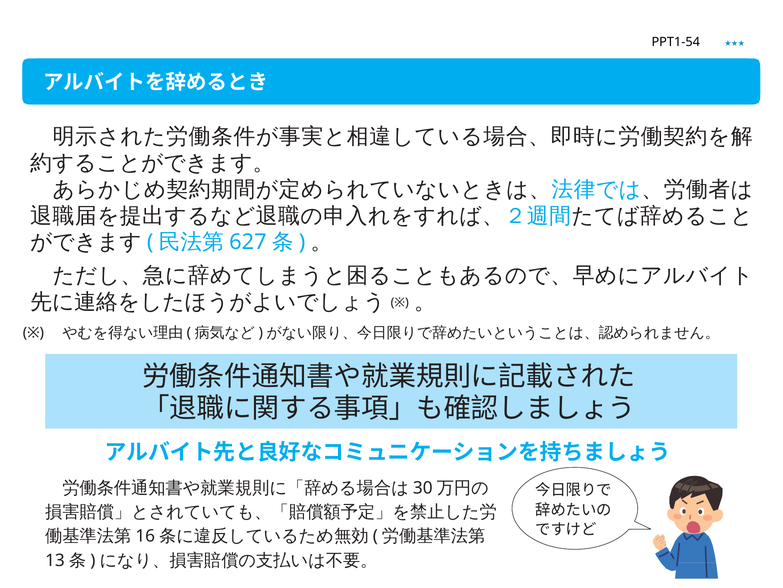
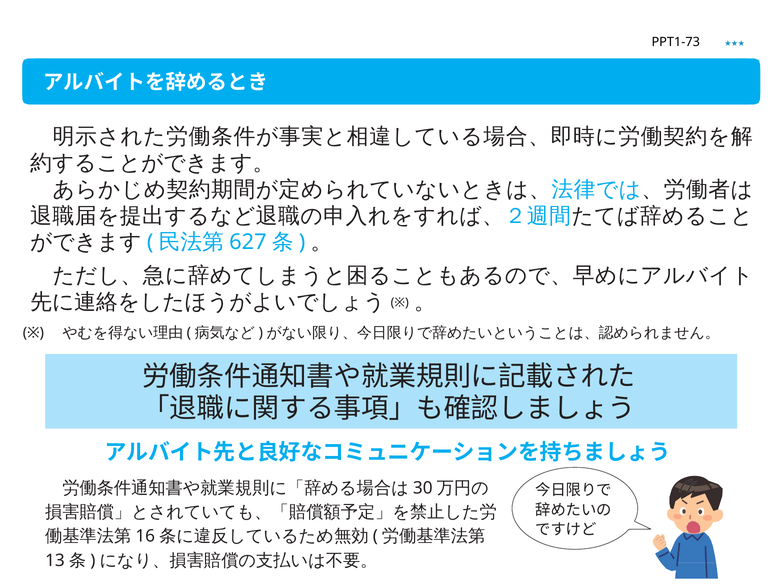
PPT1-54: PPT1-54 -> PPT1-73
